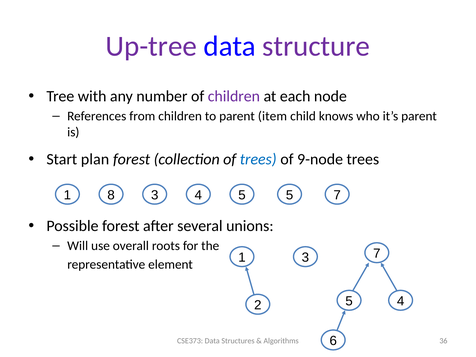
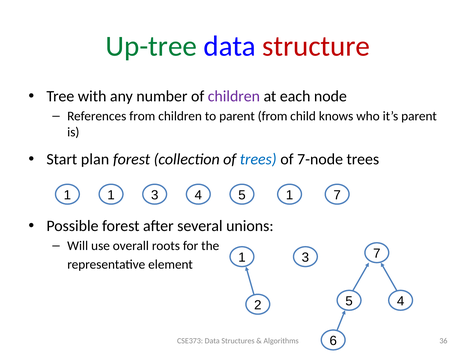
Up-tree colour: purple -> green
structure colour: purple -> red
parent item: item -> from
9-node: 9-node -> 7-node
1 8: 8 -> 1
5 5: 5 -> 1
